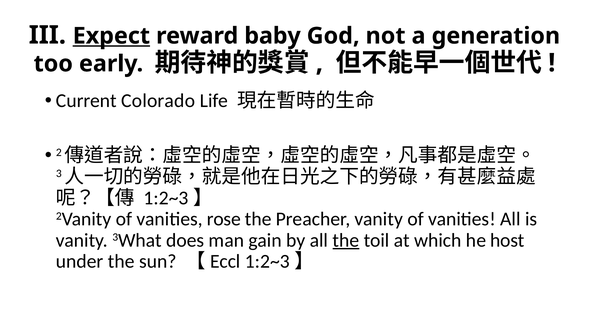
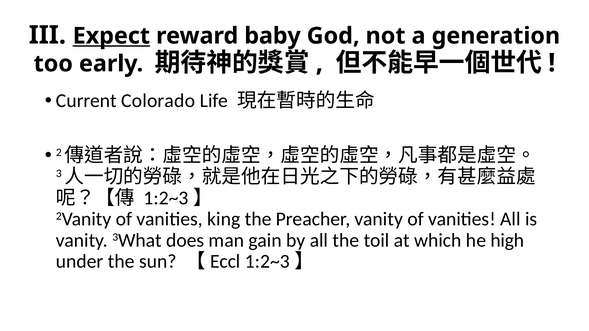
rose: rose -> king
the at (346, 240) underline: present -> none
host: host -> high
